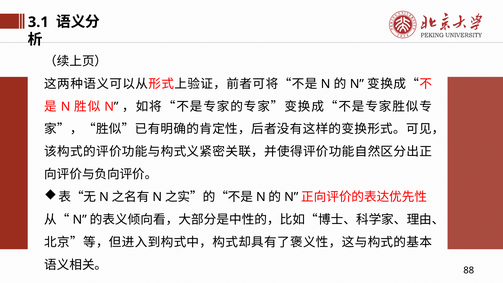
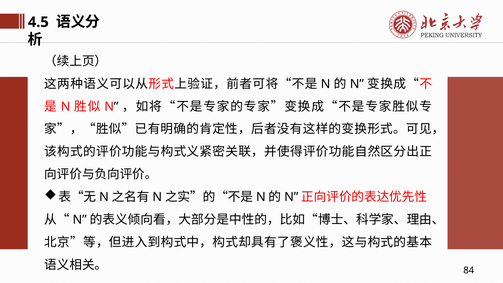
3.1: 3.1 -> 4.5
88: 88 -> 84
